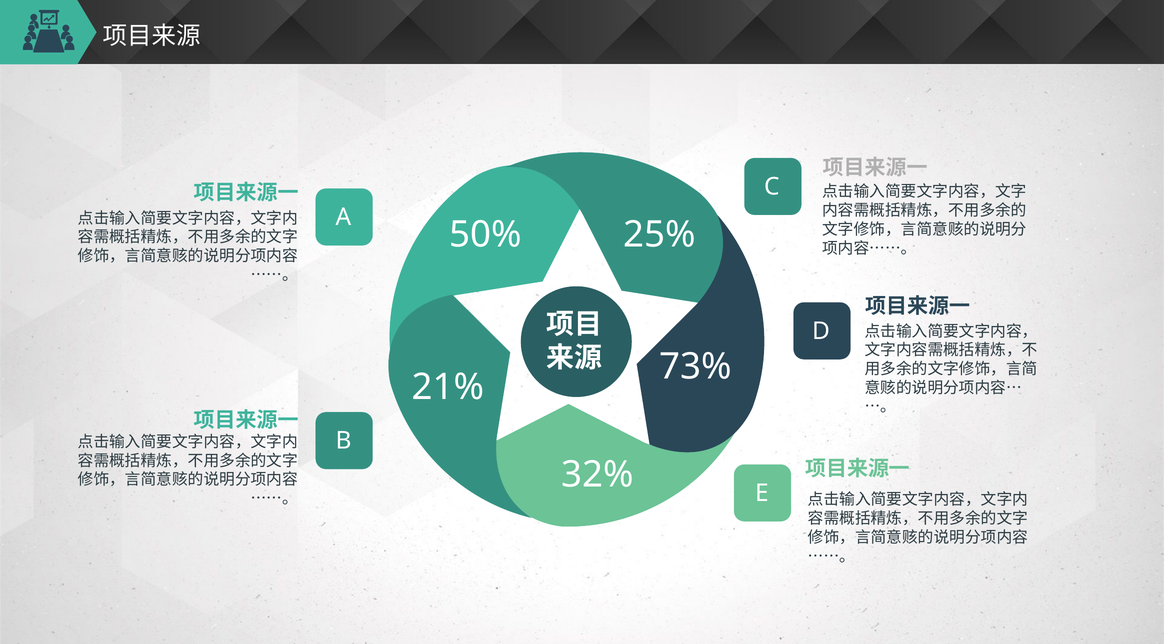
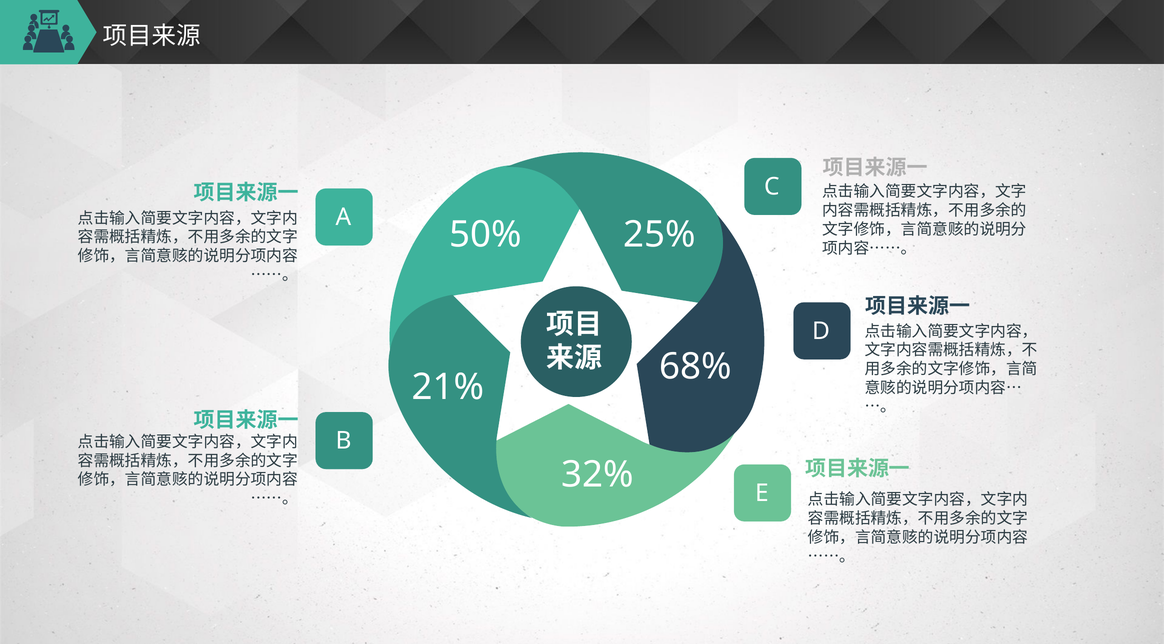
73%: 73% -> 68%
